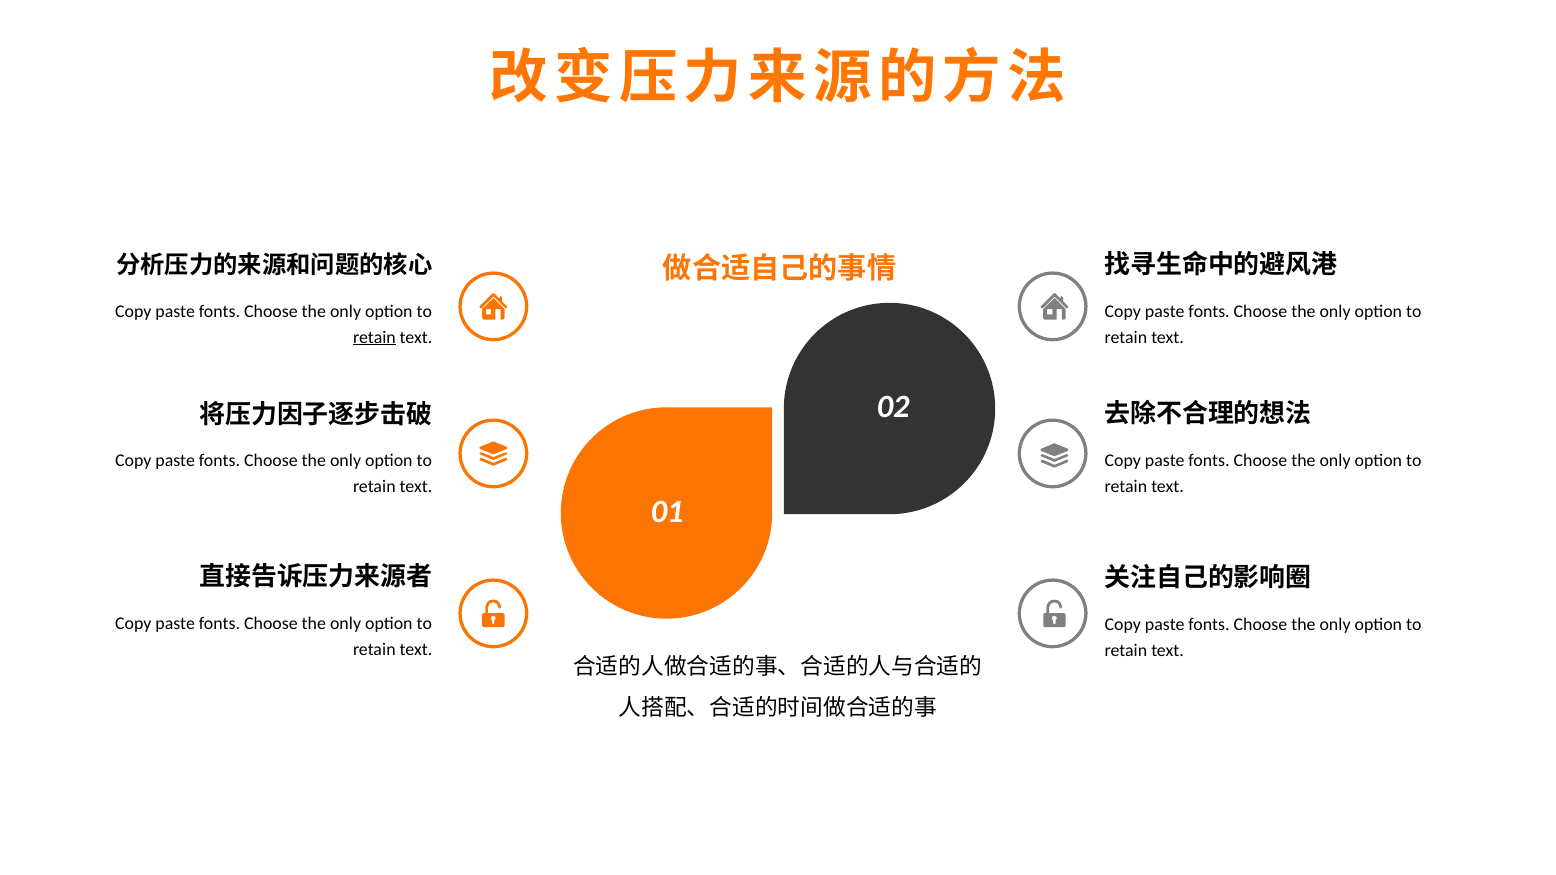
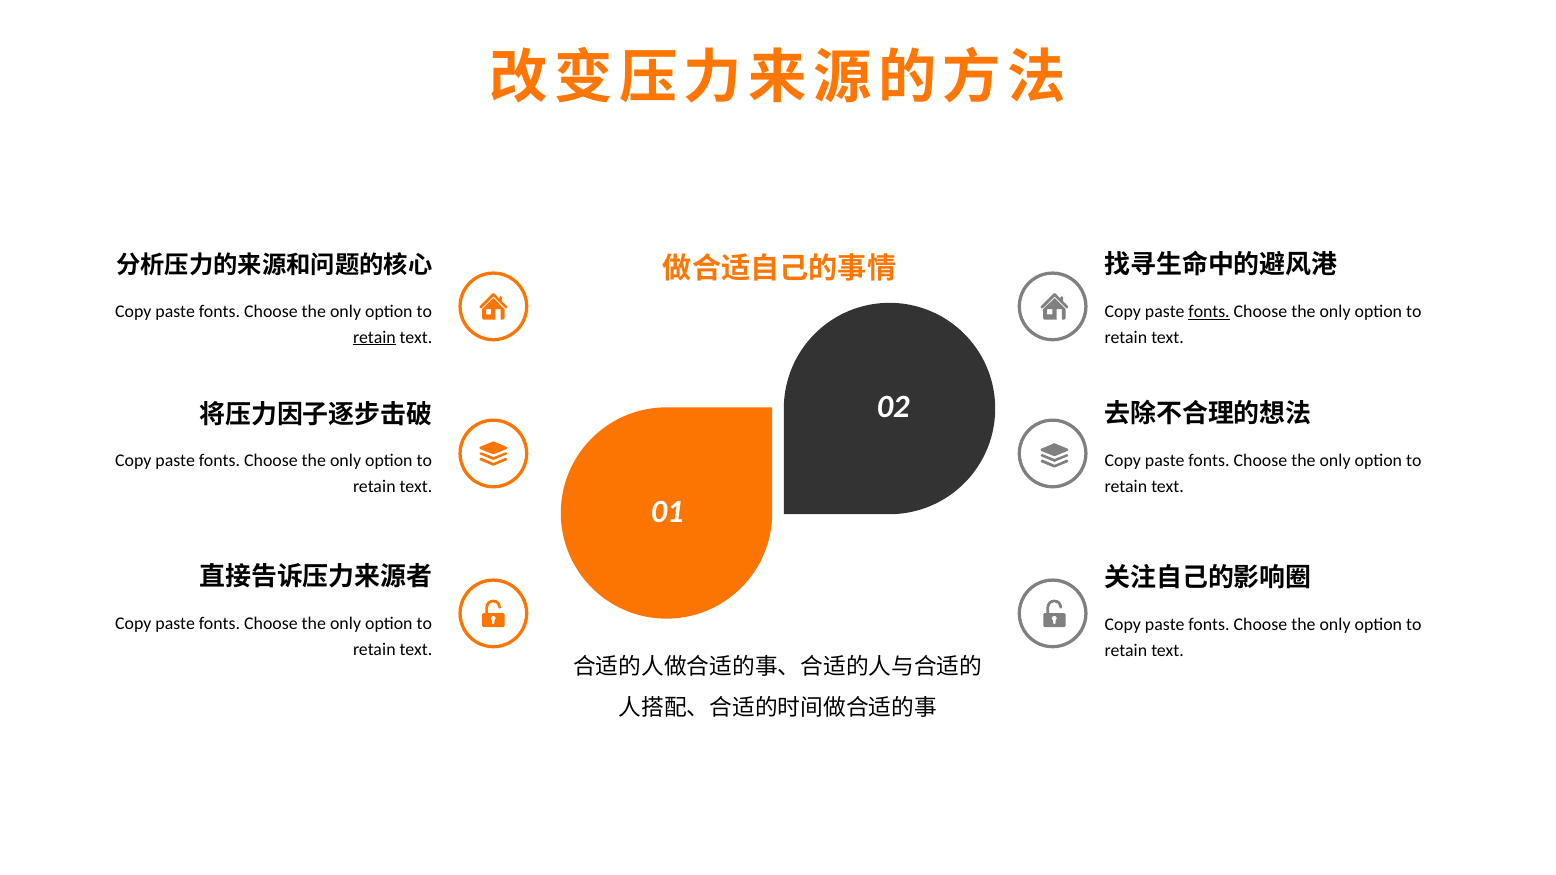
fonts at (1209, 312) underline: none -> present
